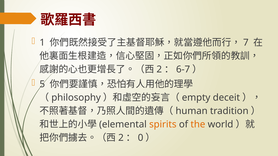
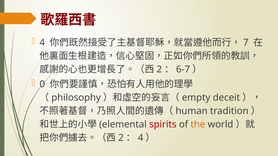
1 at (42, 43): 1 -> 4
5: 5 -> 0
spirits colour: orange -> red
0 at (141, 138): 0 -> 4
